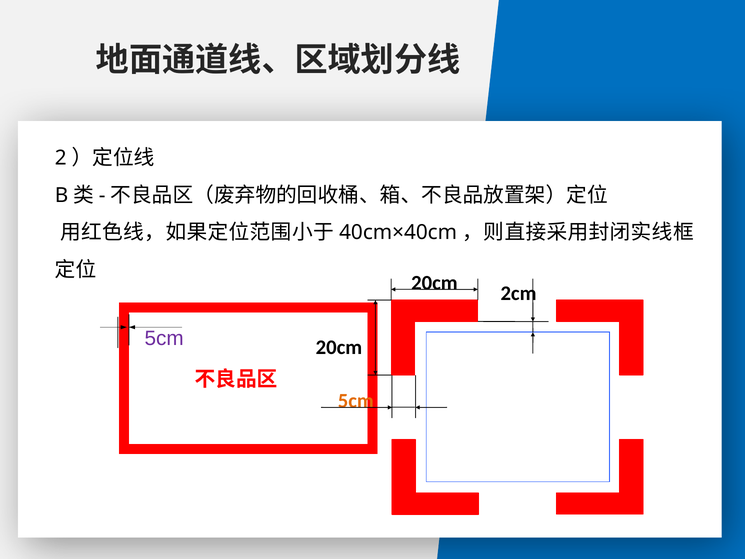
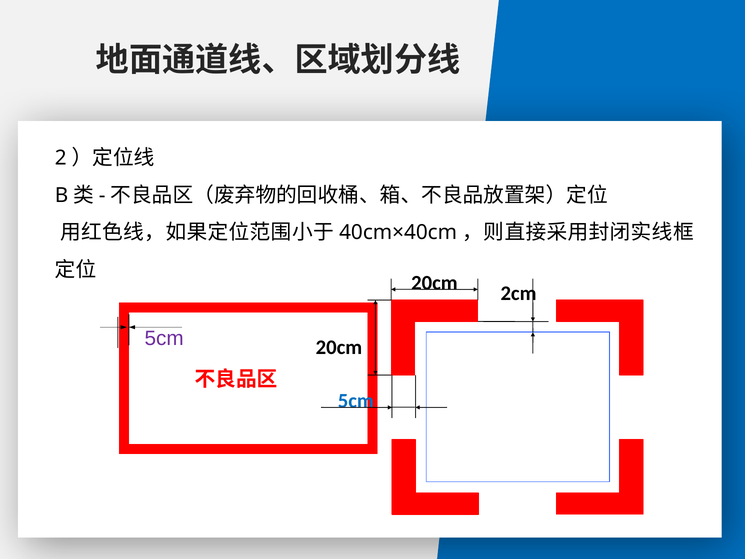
5cm at (356, 401) colour: orange -> blue
